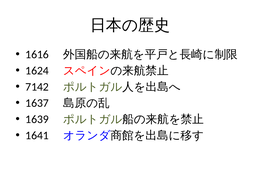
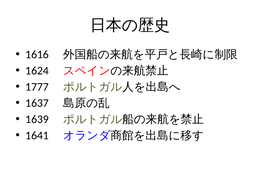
7142: 7142 -> 1777
